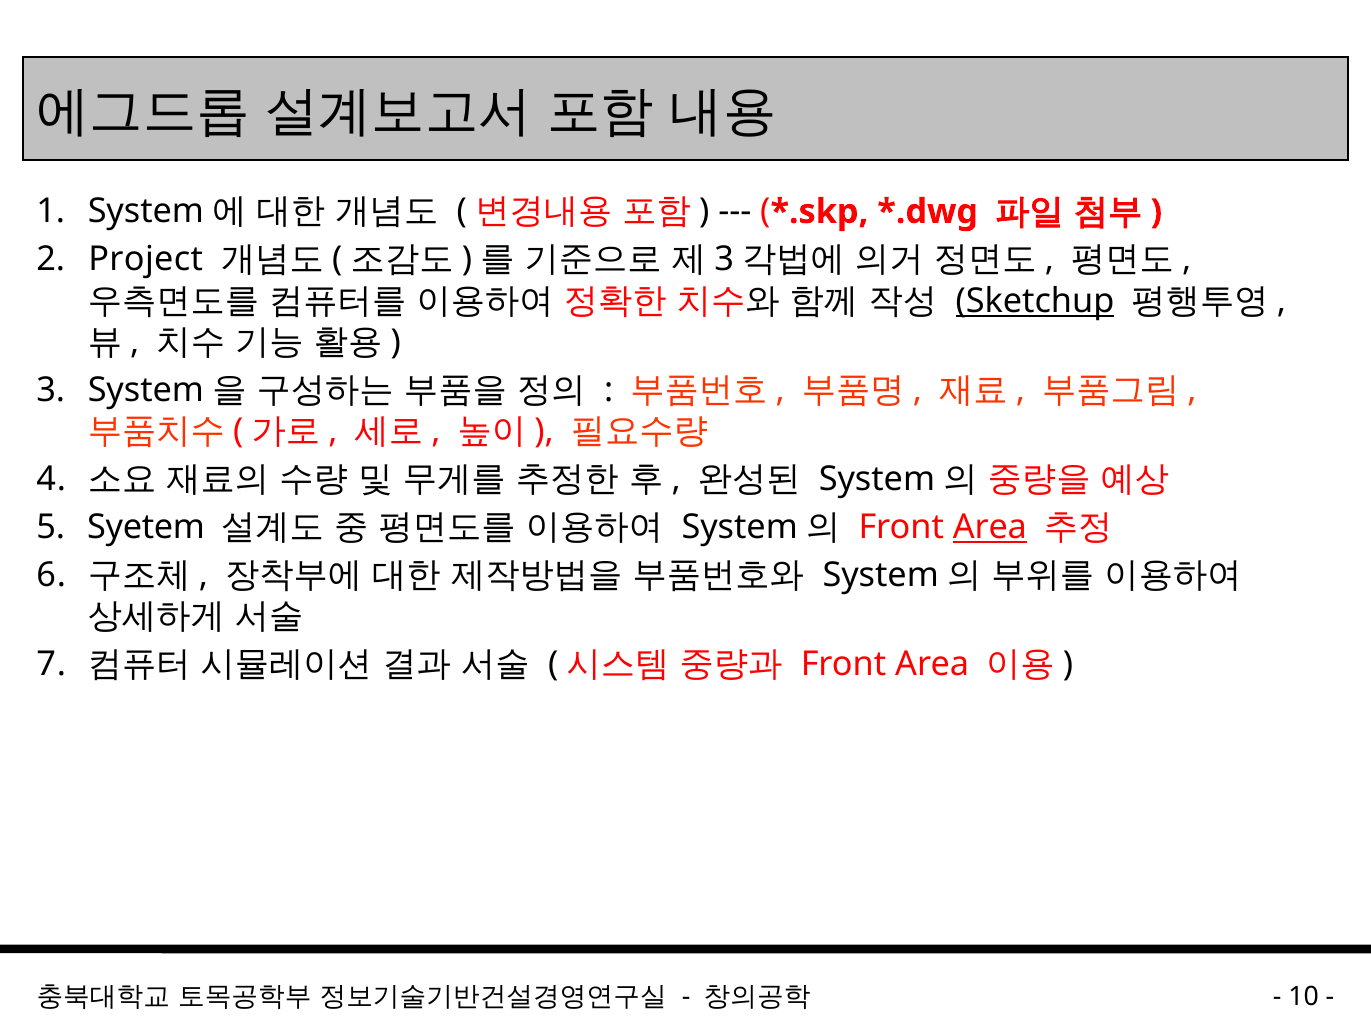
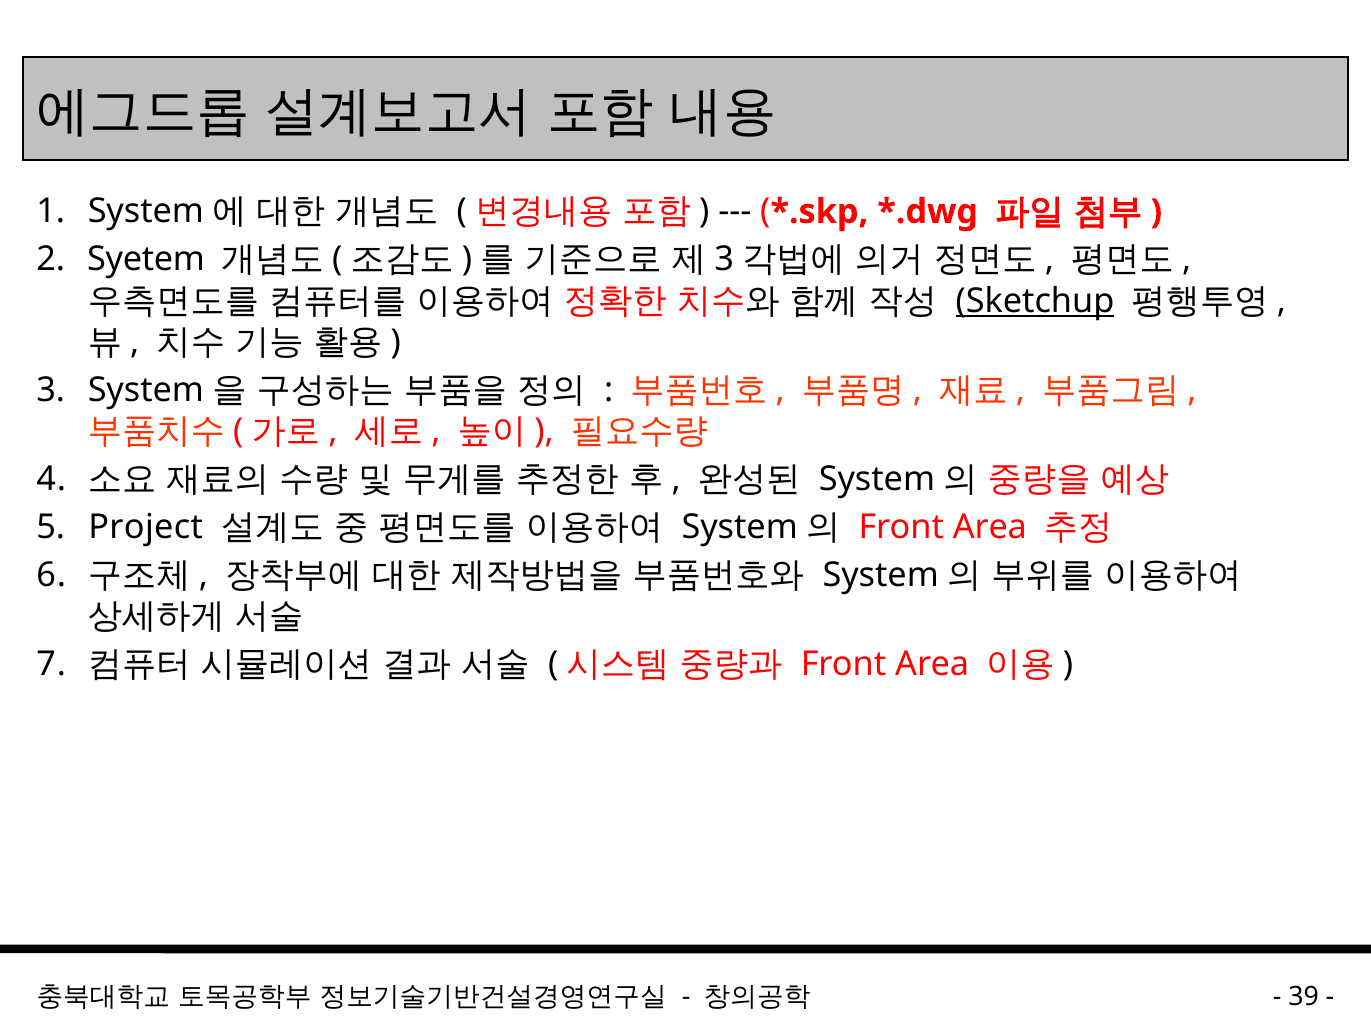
Project: Project -> Syetem
Syetem: Syetem -> Project
Area at (990, 527) underline: present -> none
10: 10 -> 39
